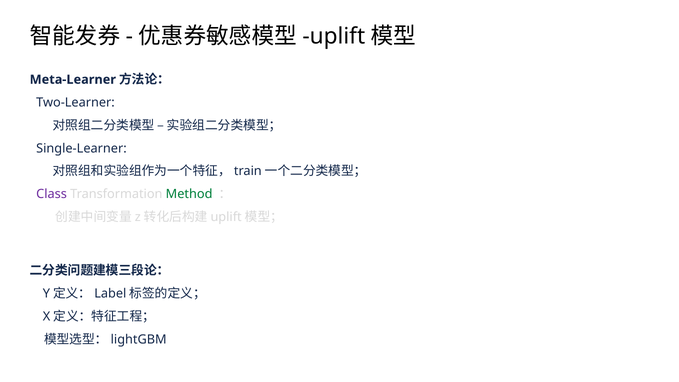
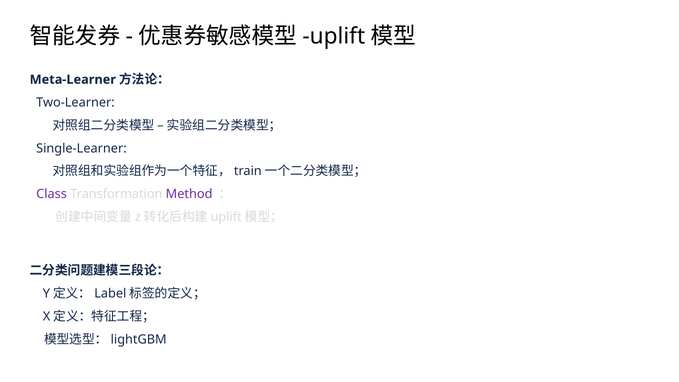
Method colour: green -> purple
